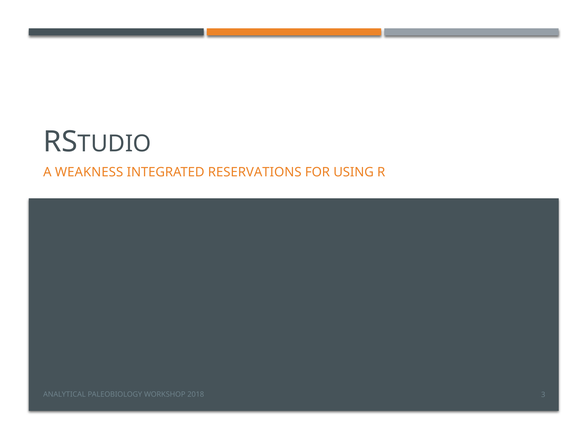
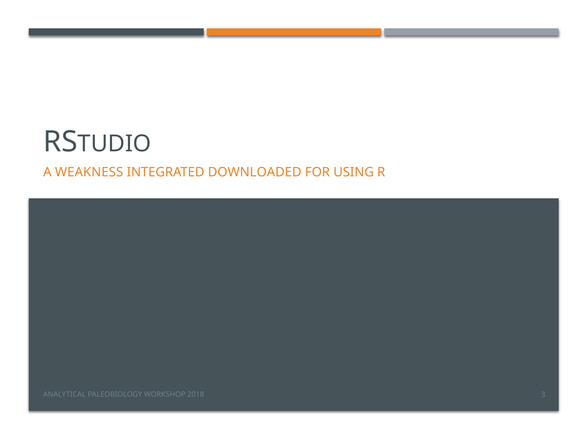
RESERVATIONS: RESERVATIONS -> DOWNLOADED
